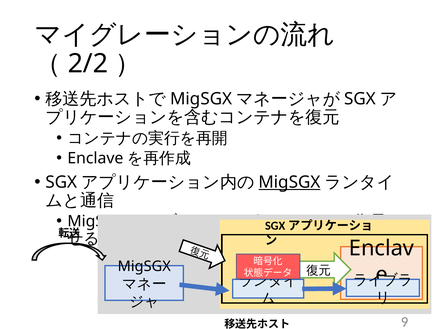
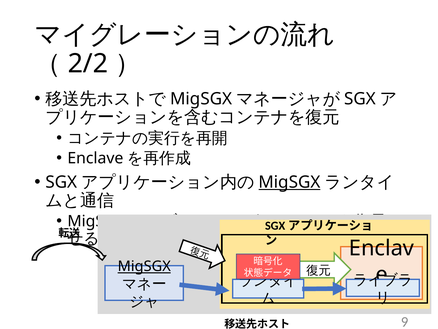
MigSGX at (144, 266) underline: none -> present
